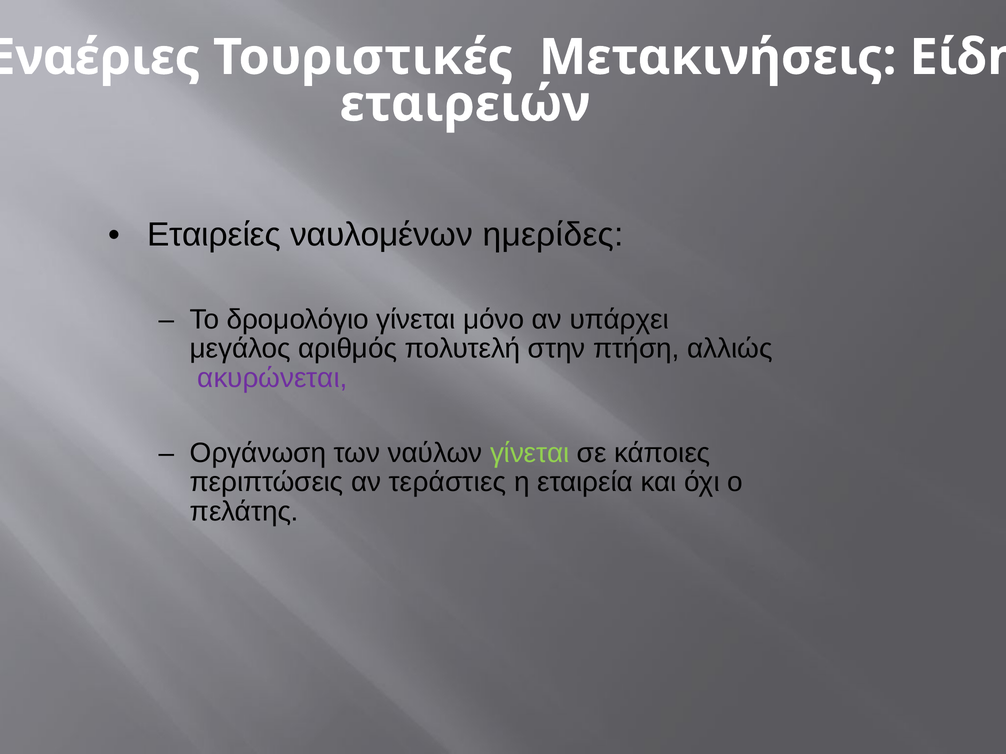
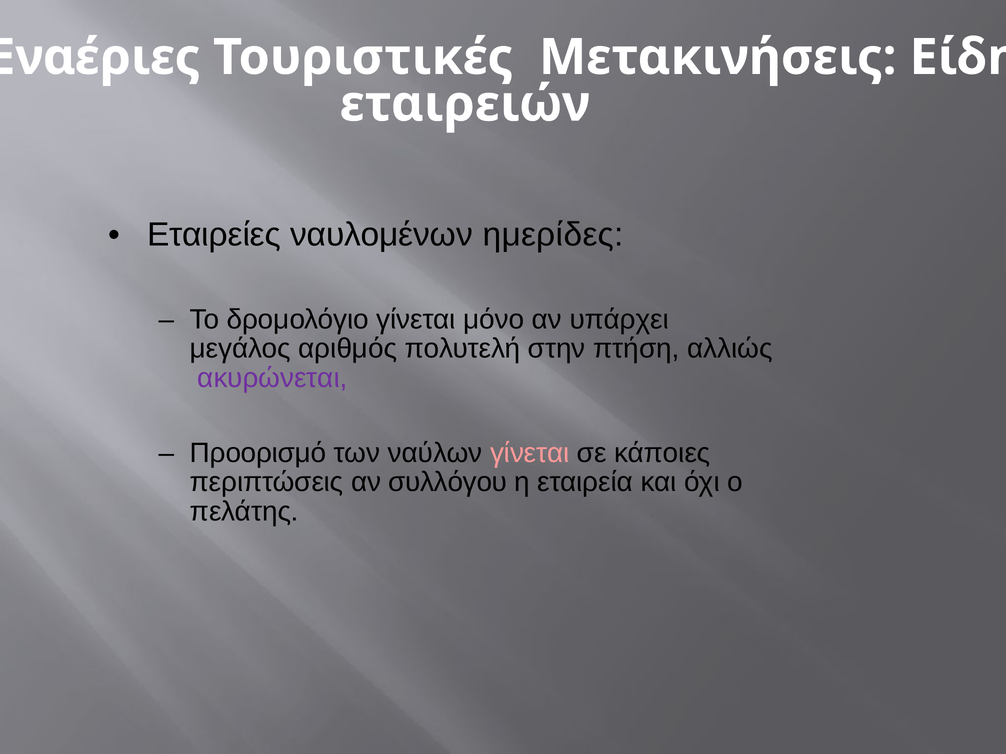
Οργάνωση: Οργάνωση -> Προορισμό
γίνεται at (530, 453) colour: light green -> pink
τεράστιες: τεράστιες -> συλλόγου
